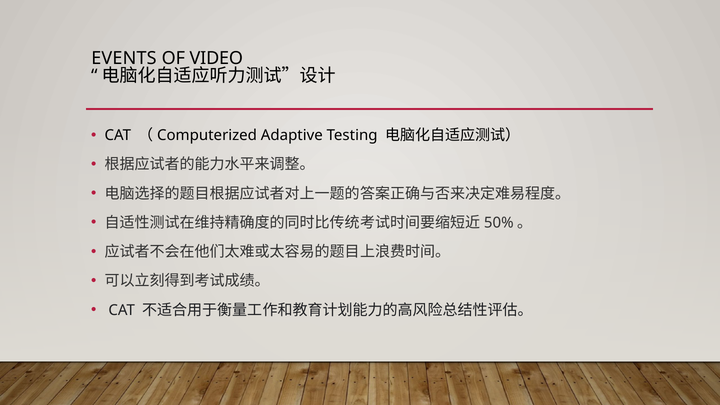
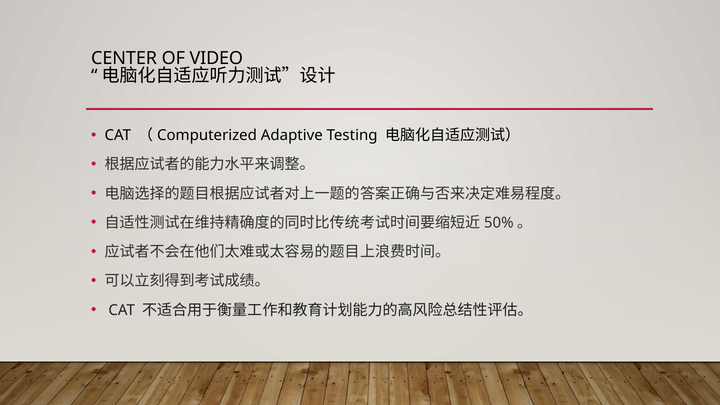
EVENTS: EVENTS -> CENTER
